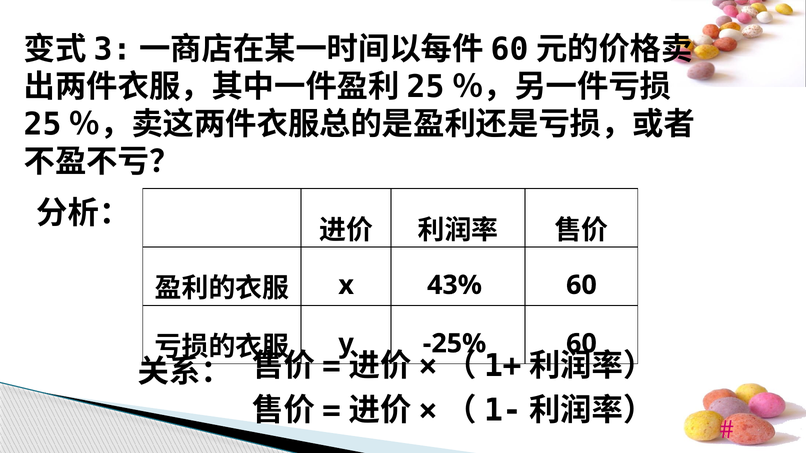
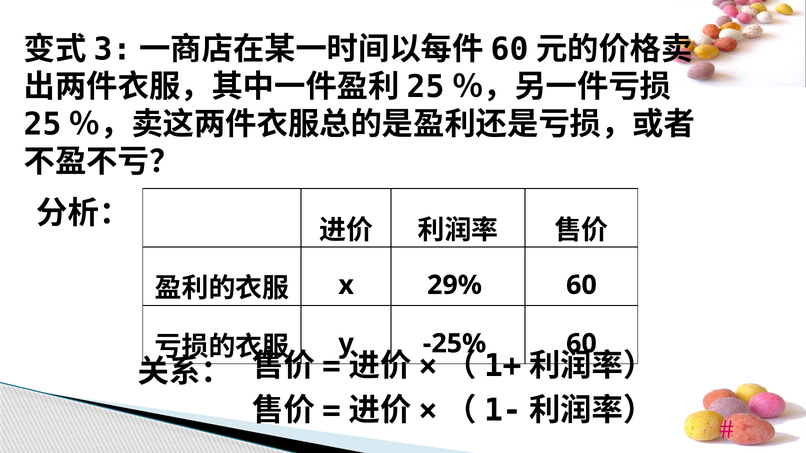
43%: 43% -> 29%
